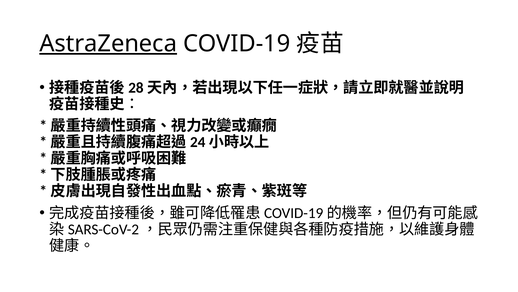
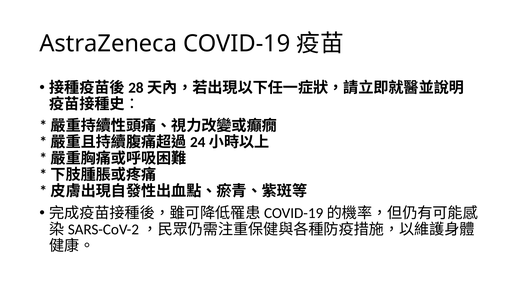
AstraZeneca underline: present -> none
